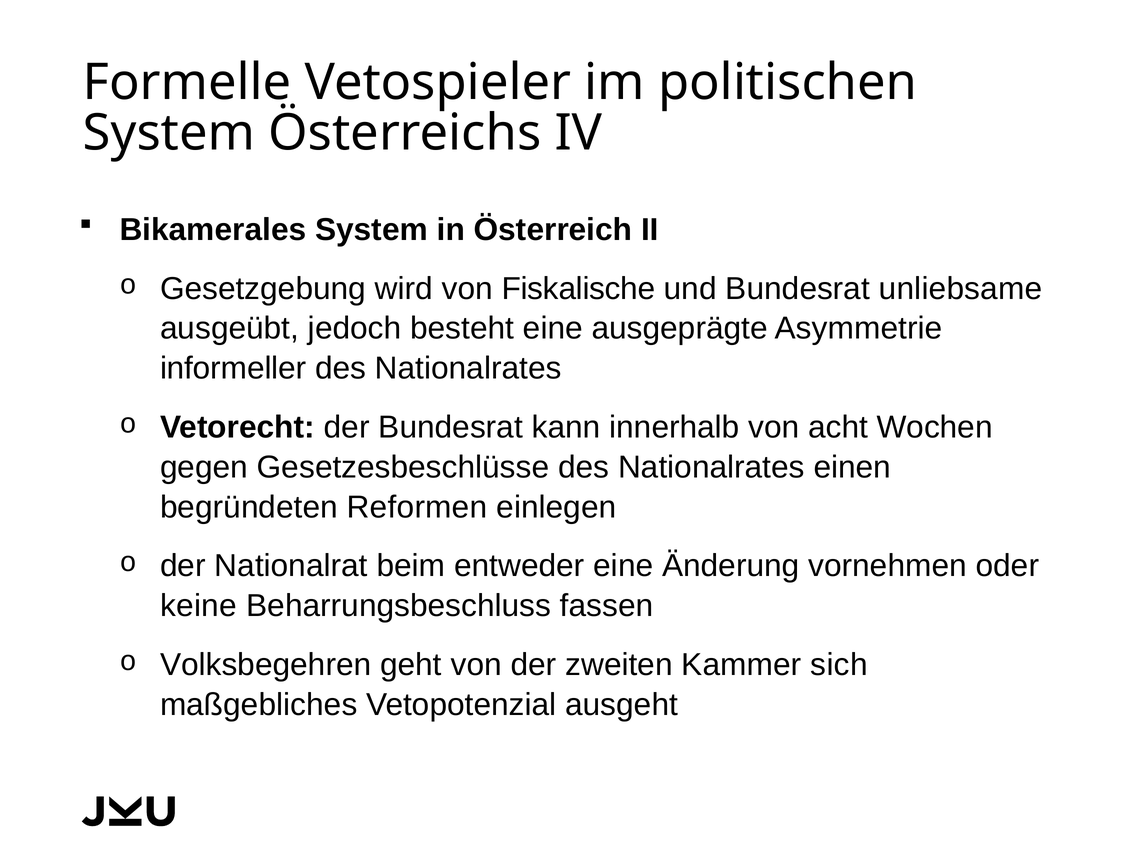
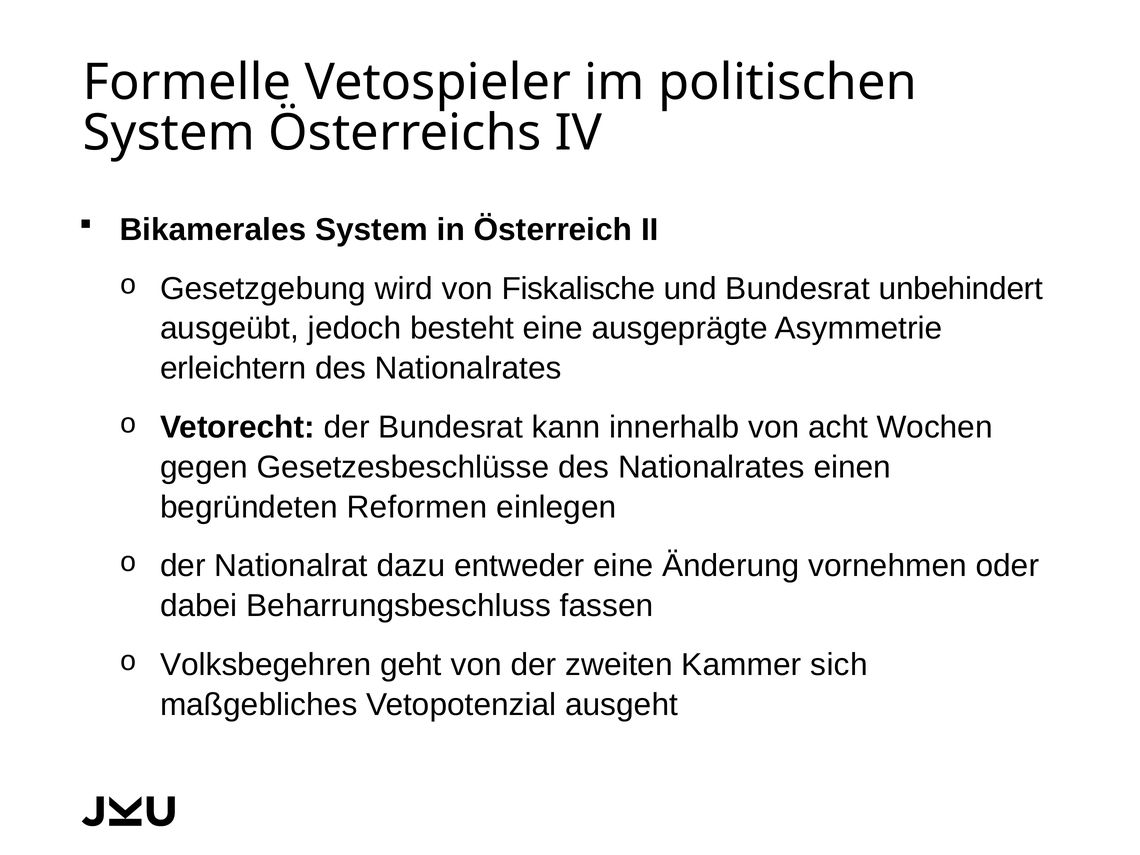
unliebsame: unliebsame -> unbehindert
informeller: informeller -> erleichtern
beim: beim -> dazu
keine: keine -> dabei
